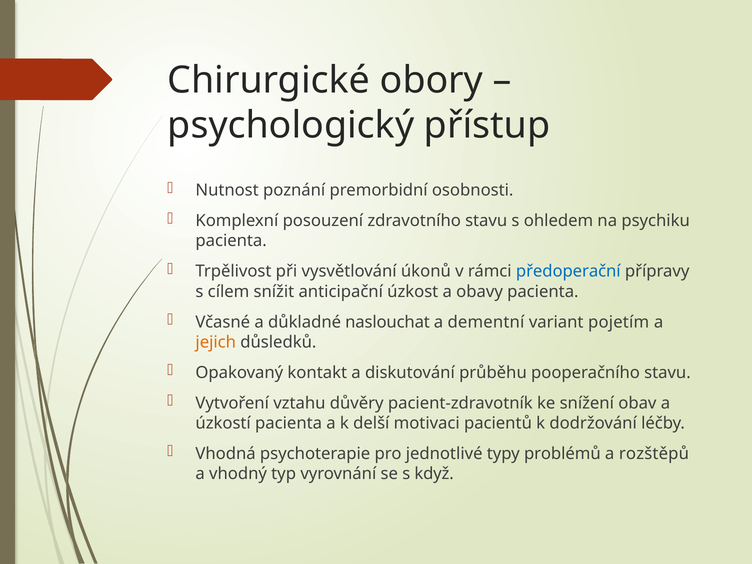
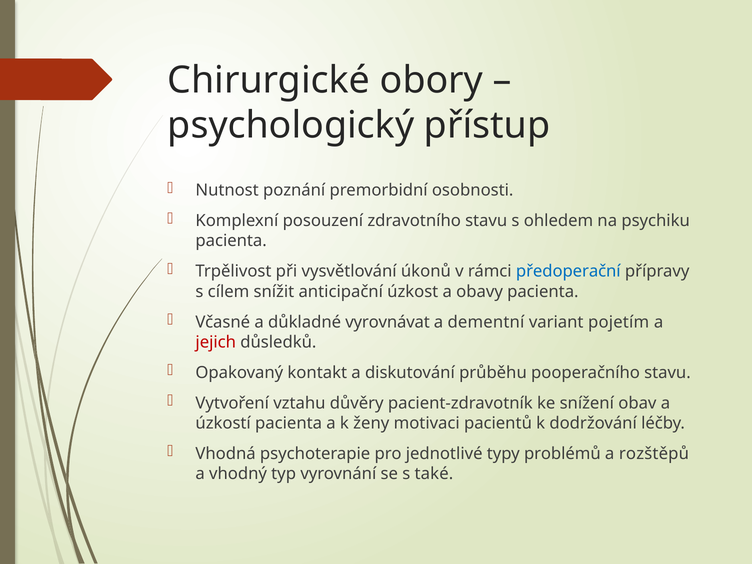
naslouchat: naslouchat -> vyrovnávat
jejich colour: orange -> red
delší: delší -> ženy
když: když -> také
